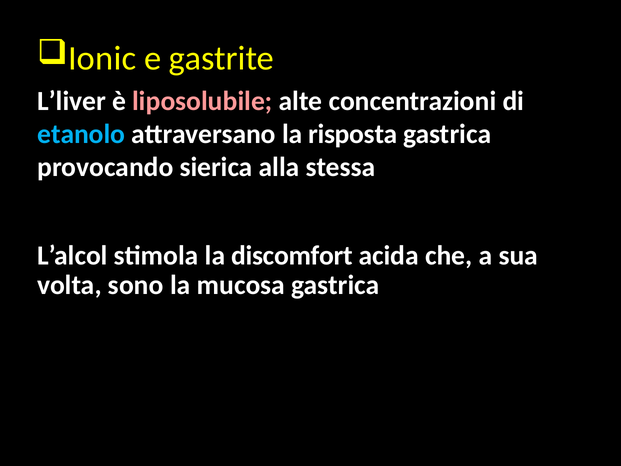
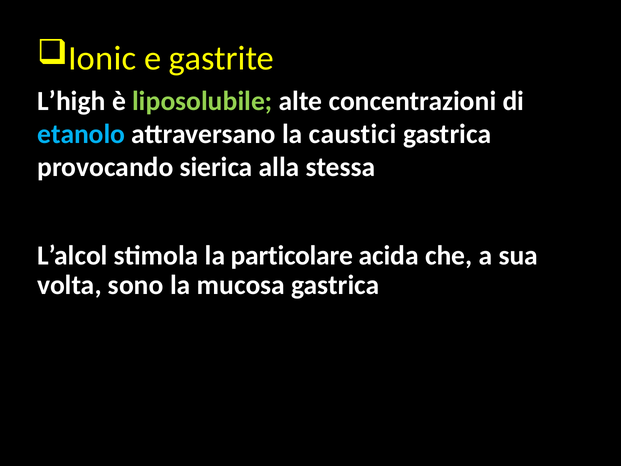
L’liver: L’liver -> L’high
liposolubile colour: pink -> light green
risposta: risposta -> caustici
discomfort: discomfort -> particolare
